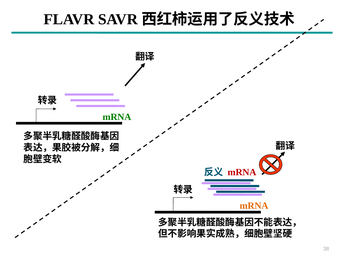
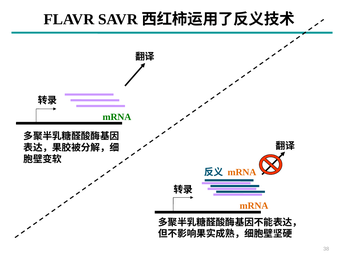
mRNA at (242, 172) colour: red -> orange
